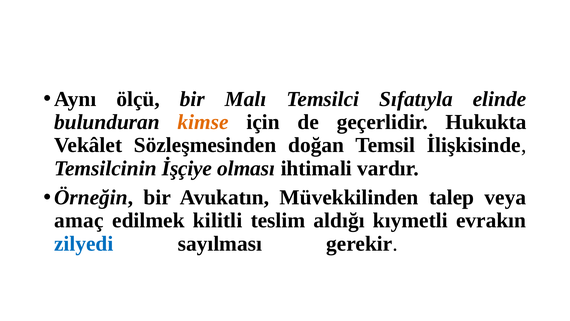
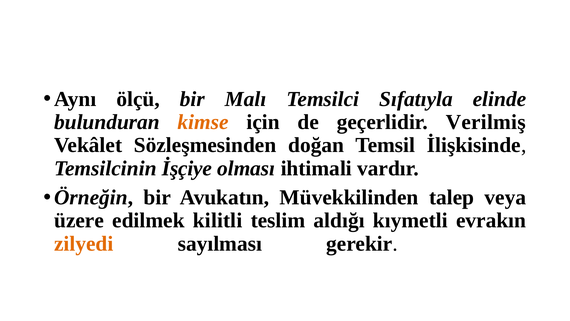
Hukukta: Hukukta -> Verilmiş
amaç: amaç -> üzere
zilyedi colour: blue -> orange
